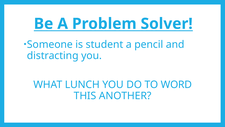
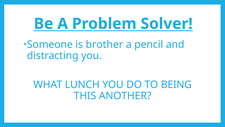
student: student -> brother
WORD: WORD -> BEING
